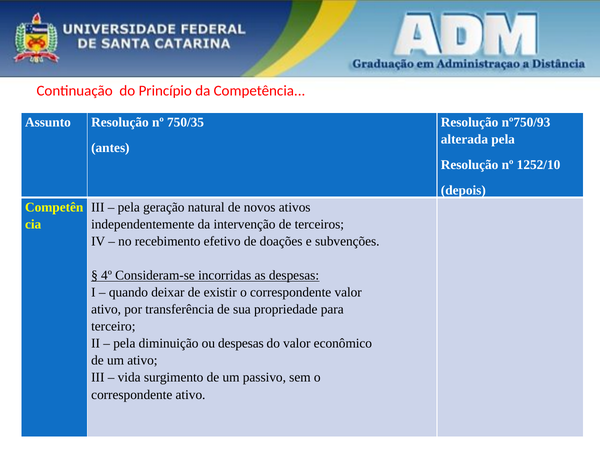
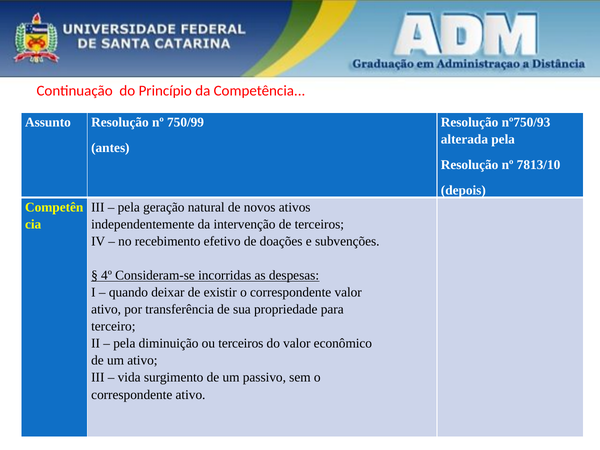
750/35: 750/35 -> 750/99
1252/10: 1252/10 -> 7813/10
ou despesas: despesas -> terceiros
